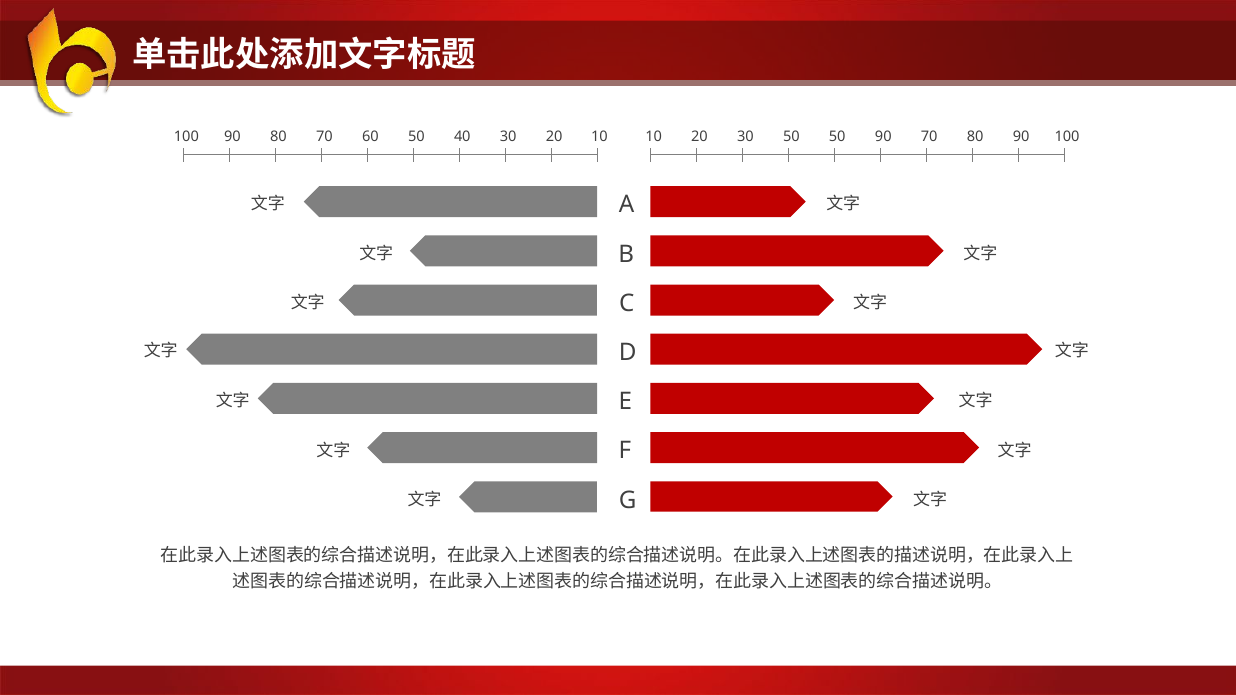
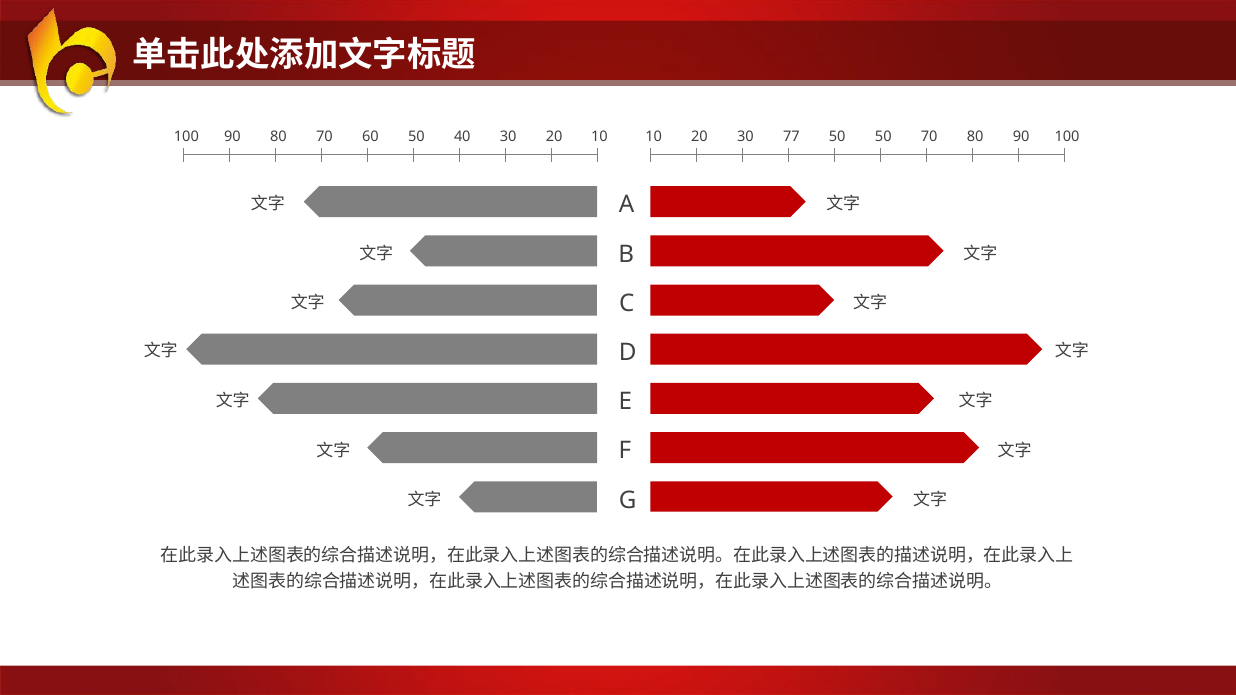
30 50: 50 -> 77
50 90: 90 -> 50
